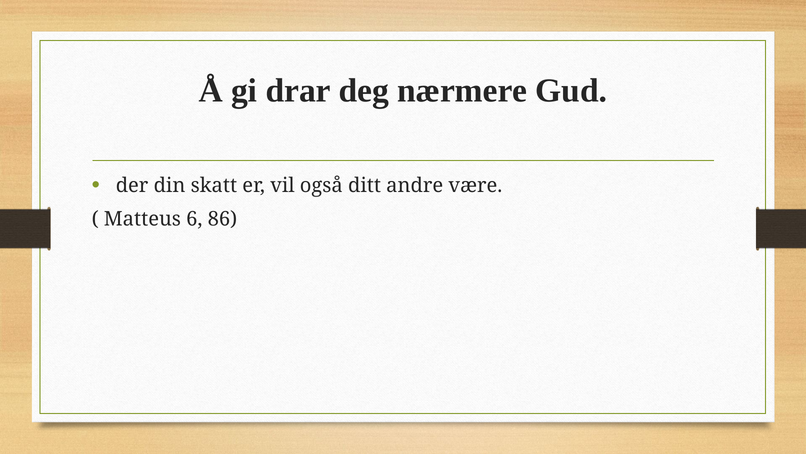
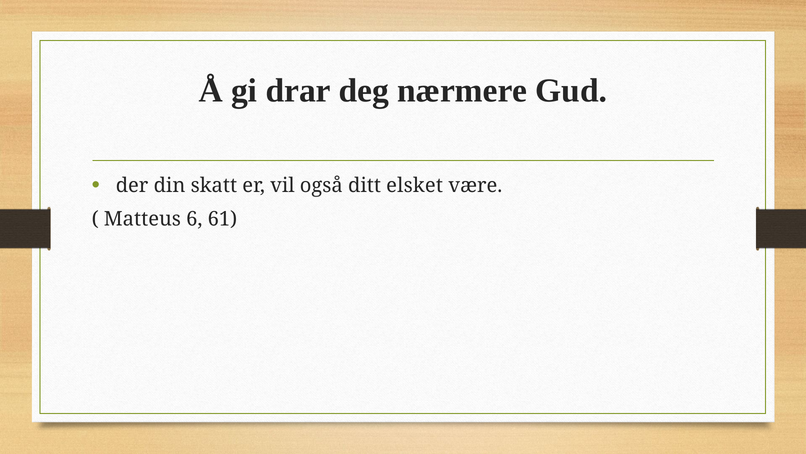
andre: andre -> elsket
86: 86 -> 61
